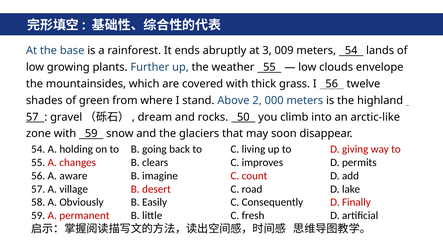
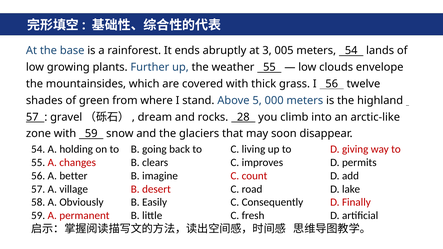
009: 009 -> 005
2: 2 -> 5
50: 50 -> 28
aware: aware -> better
